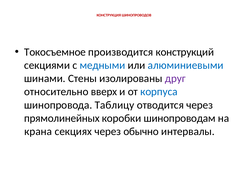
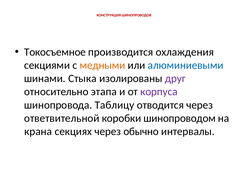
конструкций: конструкций -> охлаждения
медными colour: blue -> orange
Стены: Стены -> Стыка
вверх: вверх -> этапа
корпуса colour: blue -> purple
прямолинейных: прямолинейных -> ответвительной
шинопроводам: шинопроводам -> шинопроводом
